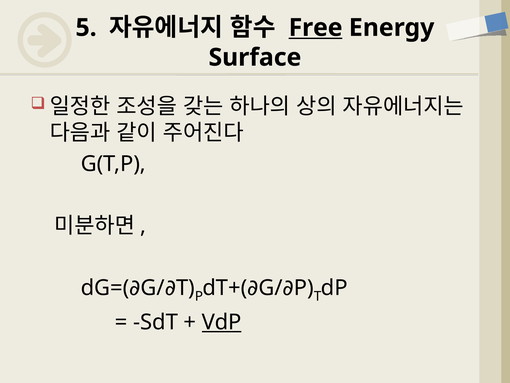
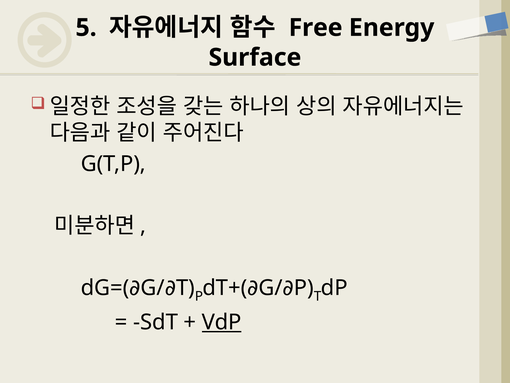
Free underline: present -> none
